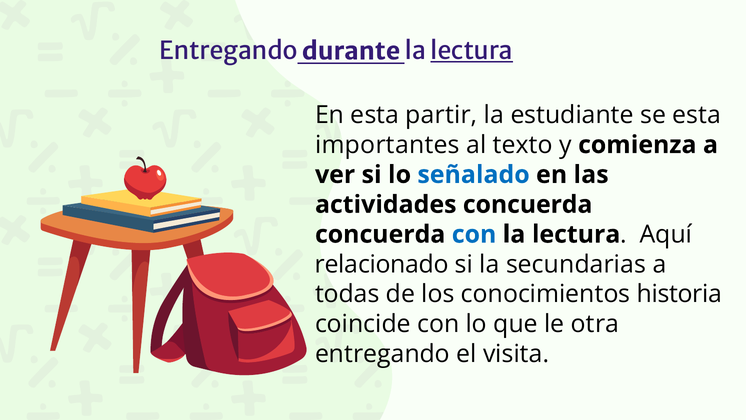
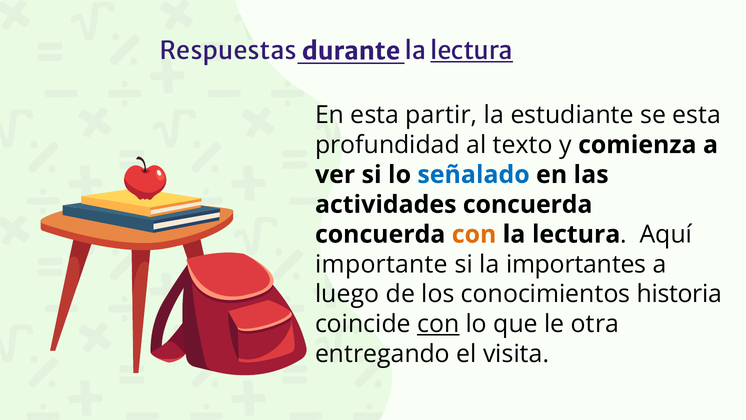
Entregando at (228, 51): Entregando -> Respuestas
importantes: importantes -> profundidad
con at (474, 234) colour: blue -> orange
relacionado: relacionado -> importante
secundarias: secundarias -> importantes
todas: todas -> luego
con at (438, 324) underline: none -> present
